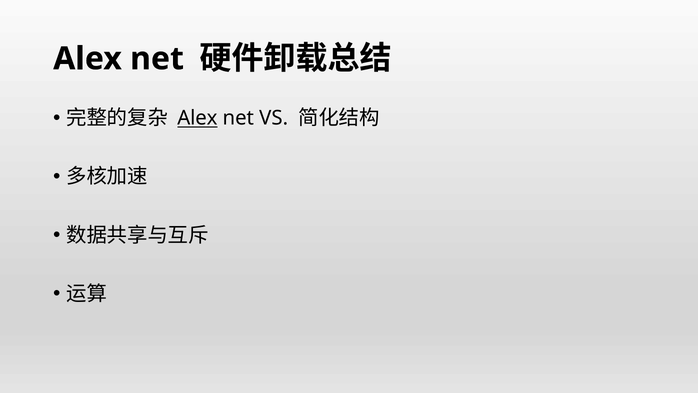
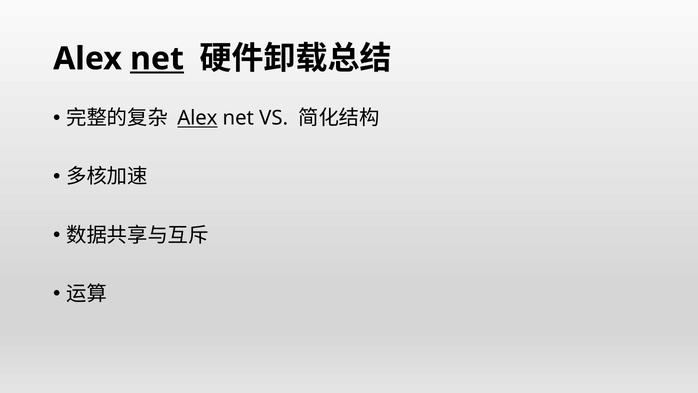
net at (157, 59) underline: none -> present
